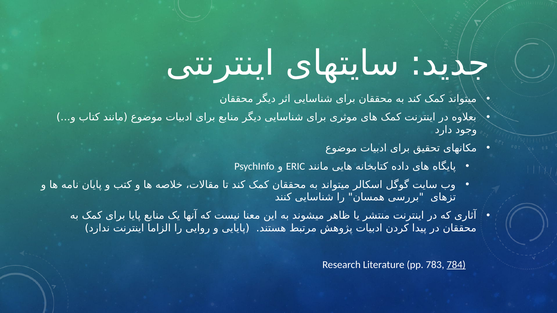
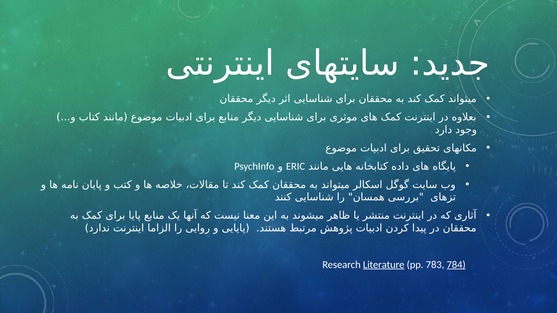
Literature underline: none -> present
